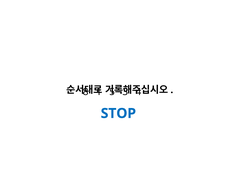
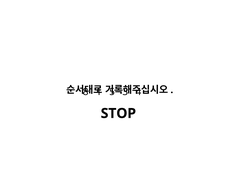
STOP colour: blue -> black
